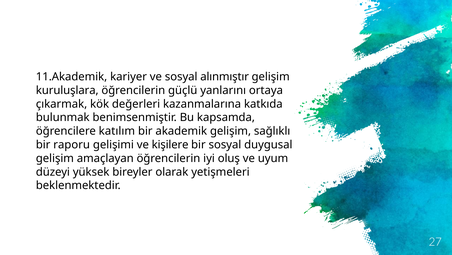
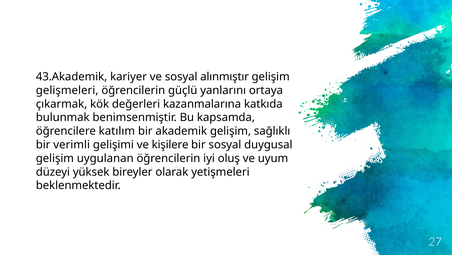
11.Akademik: 11.Akademik -> 43.Akademik
kuruluşlara: kuruluşlara -> gelişmeleri
raporu: raporu -> verimli
amaçlayan: amaçlayan -> uygulanan
